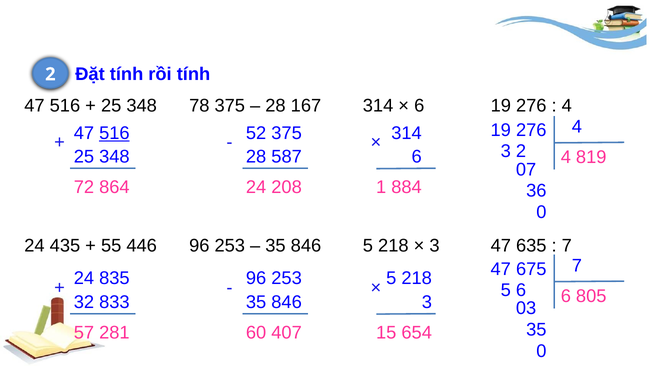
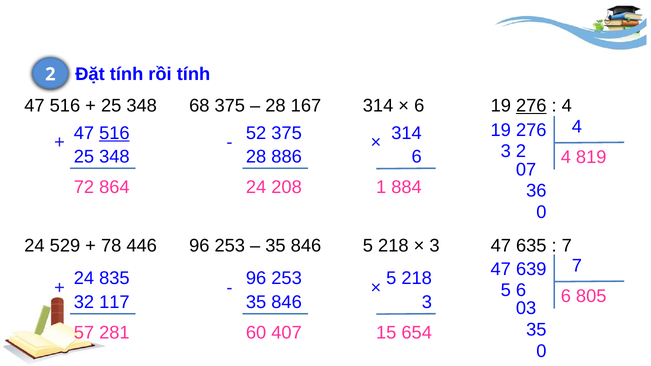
78: 78 -> 68
276 at (531, 105) underline: none -> present
587: 587 -> 886
435: 435 -> 529
55: 55 -> 78
675: 675 -> 639
833: 833 -> 117
